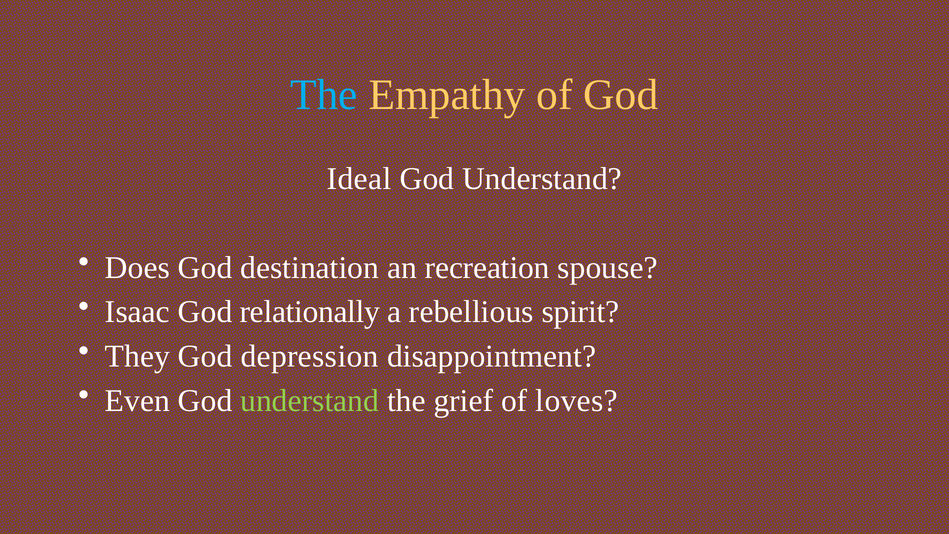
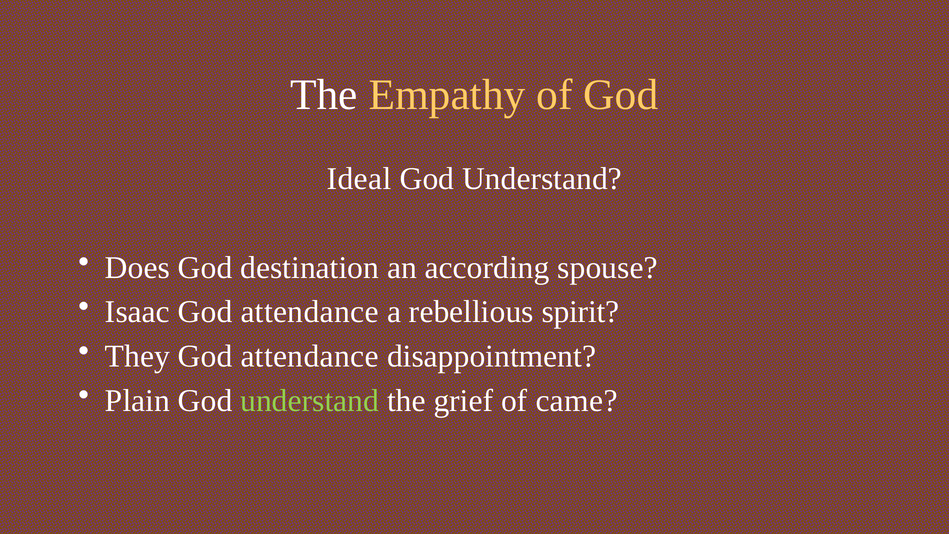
The at (324, 95) colour: light blue -> white
recreation: recreation -> according
relationally at (310, 312): relationally -> attendance
depression at (310, 356): depression -> attendance
Even: Even -> Plain
loves: loves -> came
